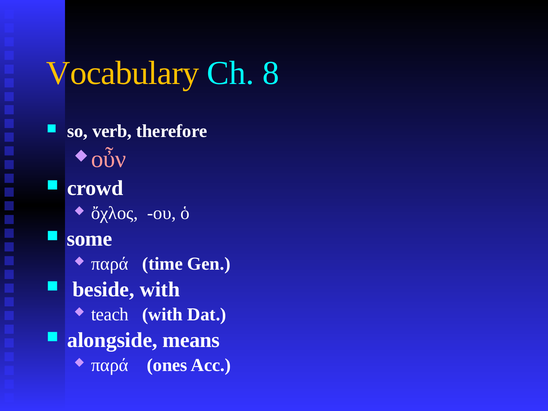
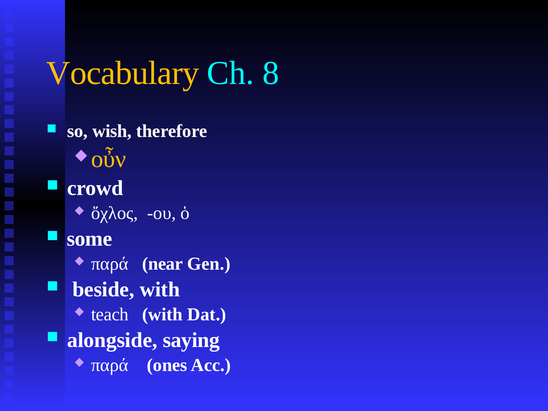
verb: verb -> wish
οὖν colour: pink -> yellow
time: time -> near
means: means -> saying
